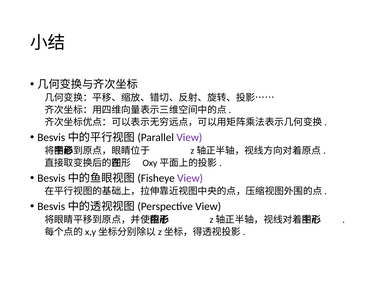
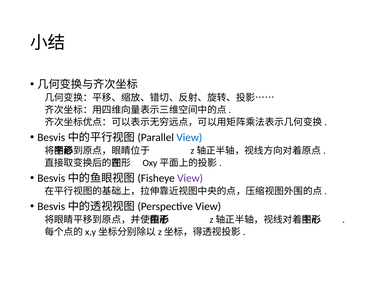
View at (189, 138) colour: purple -> blue
